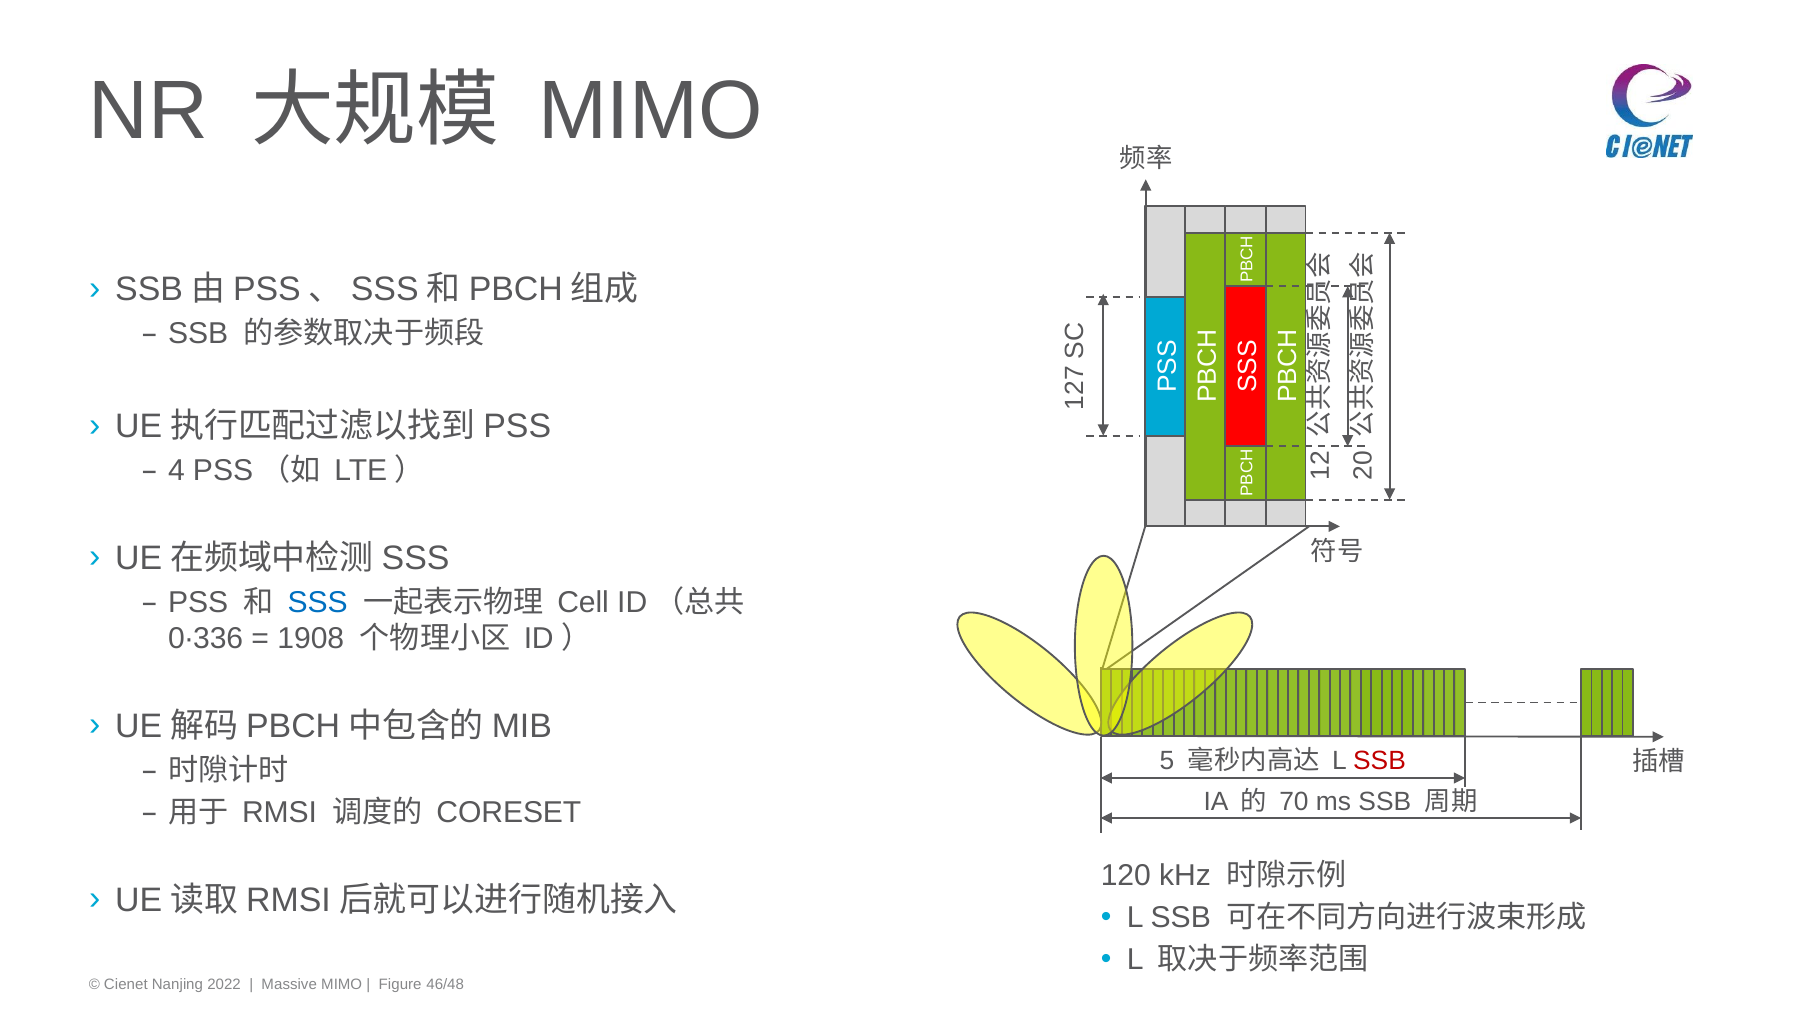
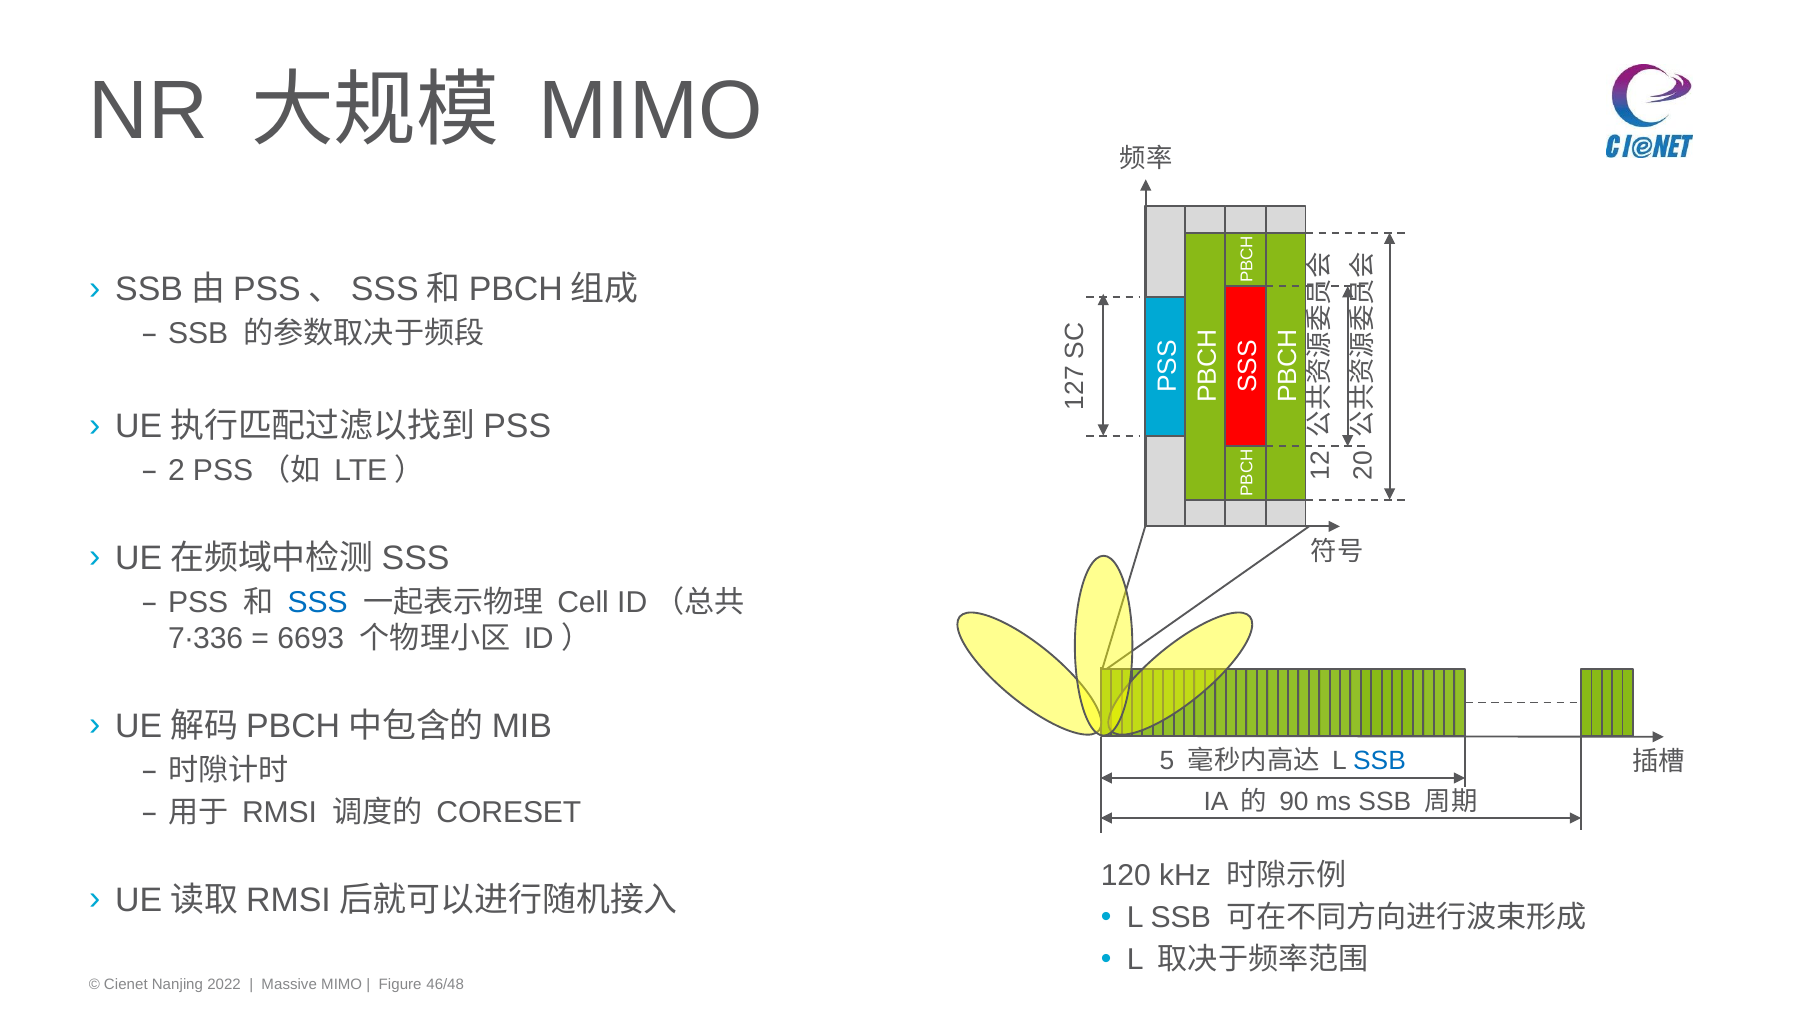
4 at (177, 471): 4 -> 2
0∙336: 0∙336 -> 7∙336
1908: 1908 -> 6693
SSB at (1380, 761) colour: red -> blue
70: 70 -> 90
